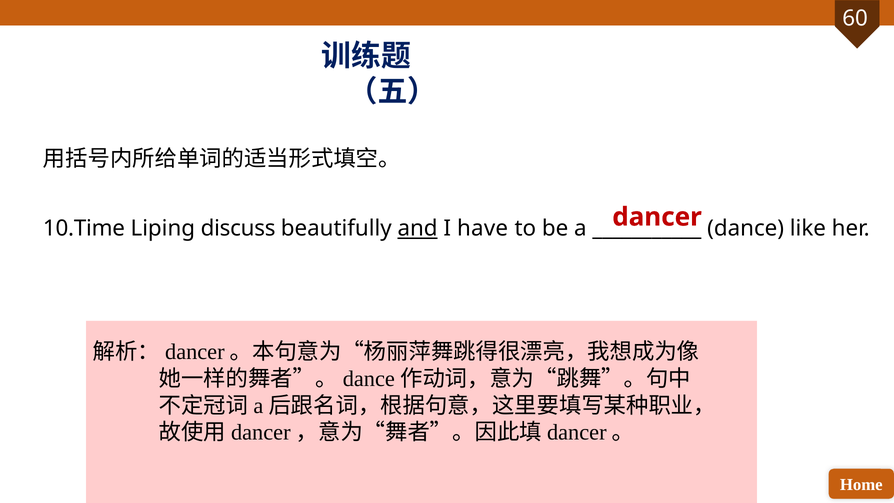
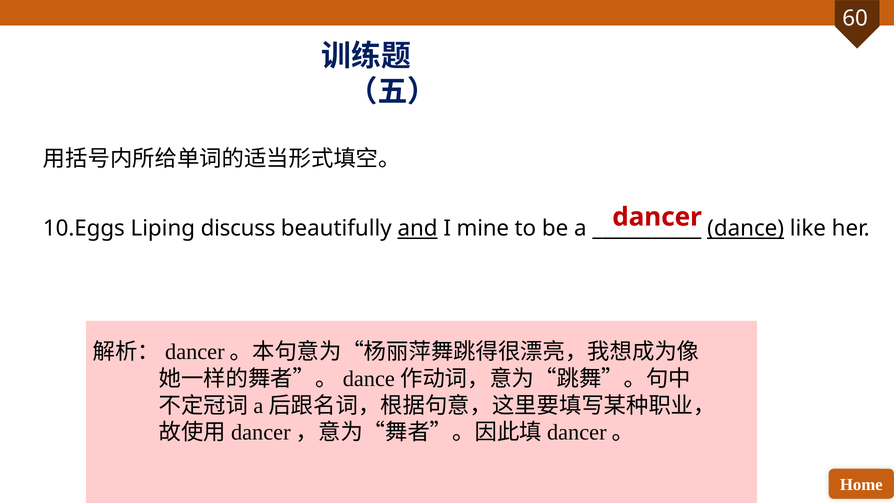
10.Time: 10.Time -> 10.Eggs
have: have -> mine
dance underline: none -> present
